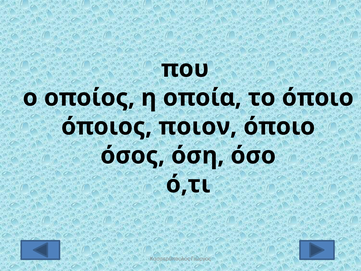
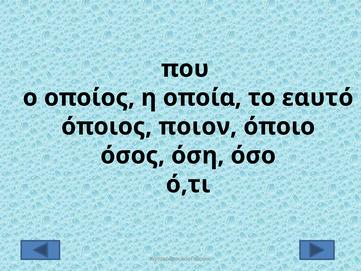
το όποιο: όποιο -> εαυτό
